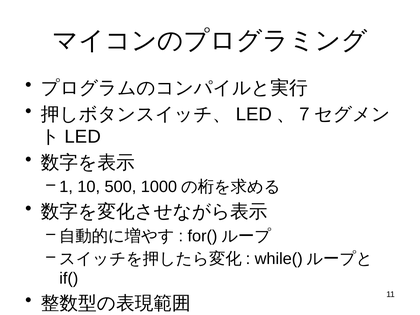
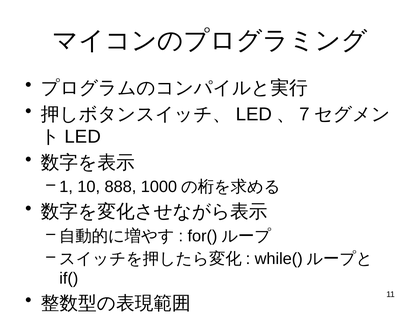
500: 500 -> 888
